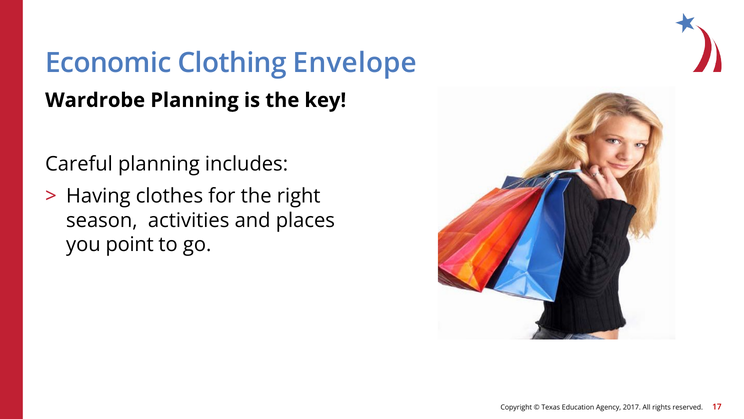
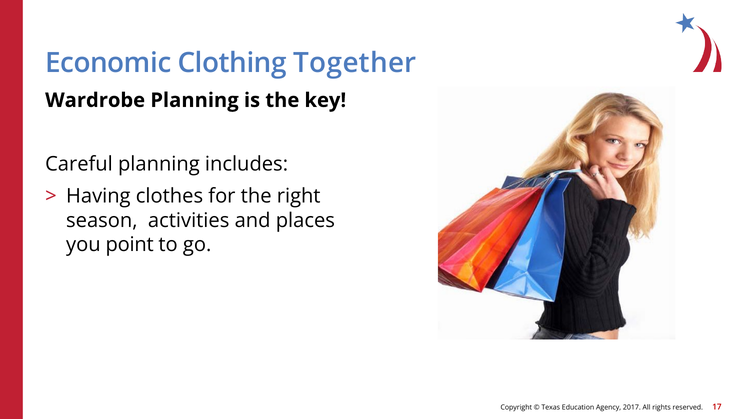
Envelope: Envelope -> Together
